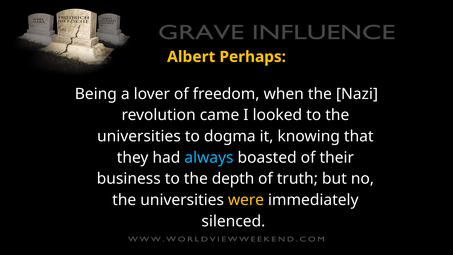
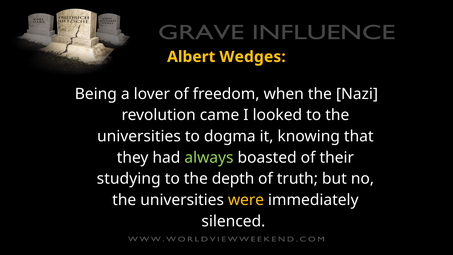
Perhaps: Perhaps -> Wedges
always colour: light blue -> light green
business: business -> studying
